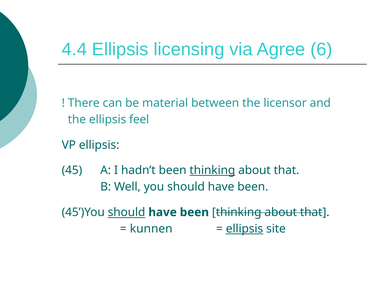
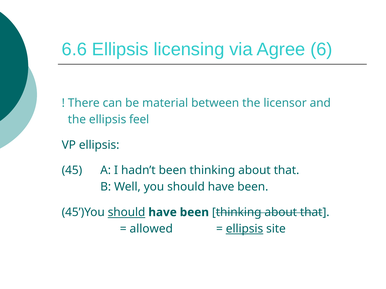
4.4: 4.4 -> 6.6
thinking at (212, 171) underline: present -> none
kunnen: kunnen -> allowed
